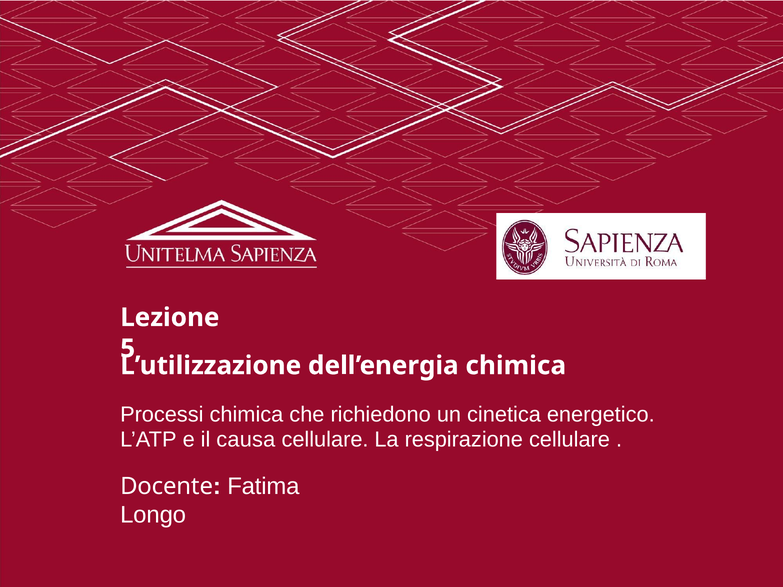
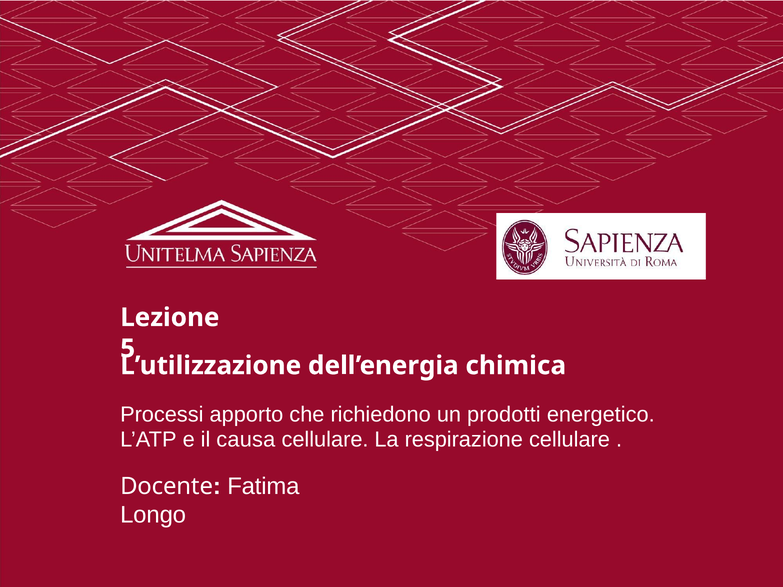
Processi chimica: chimica -> apporto
cinetica: cinetica -> prodotti
